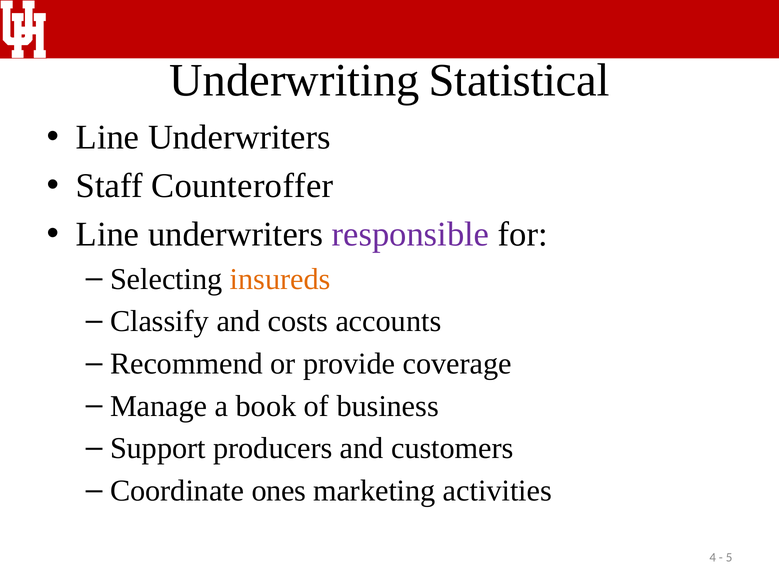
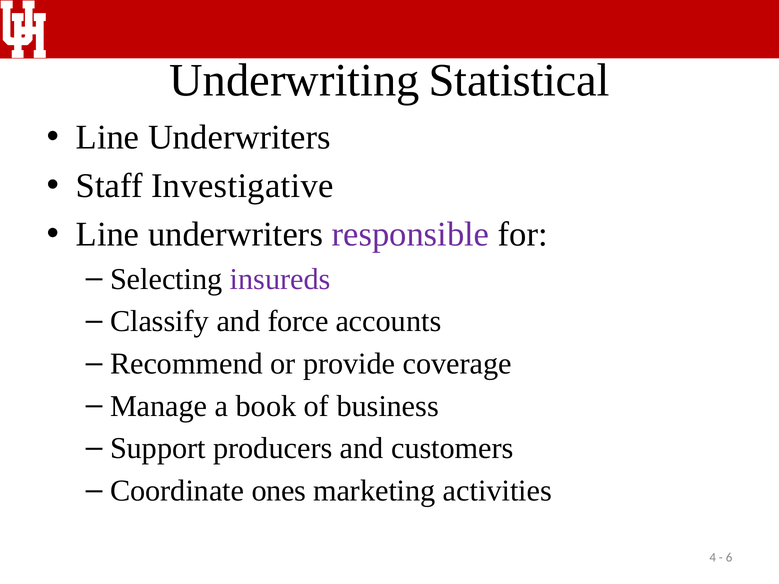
Counteroffer: Counteroffer -> Investigative
insureds colour: orange -> purple
costs: costs -> force
5: 5 -> 6
